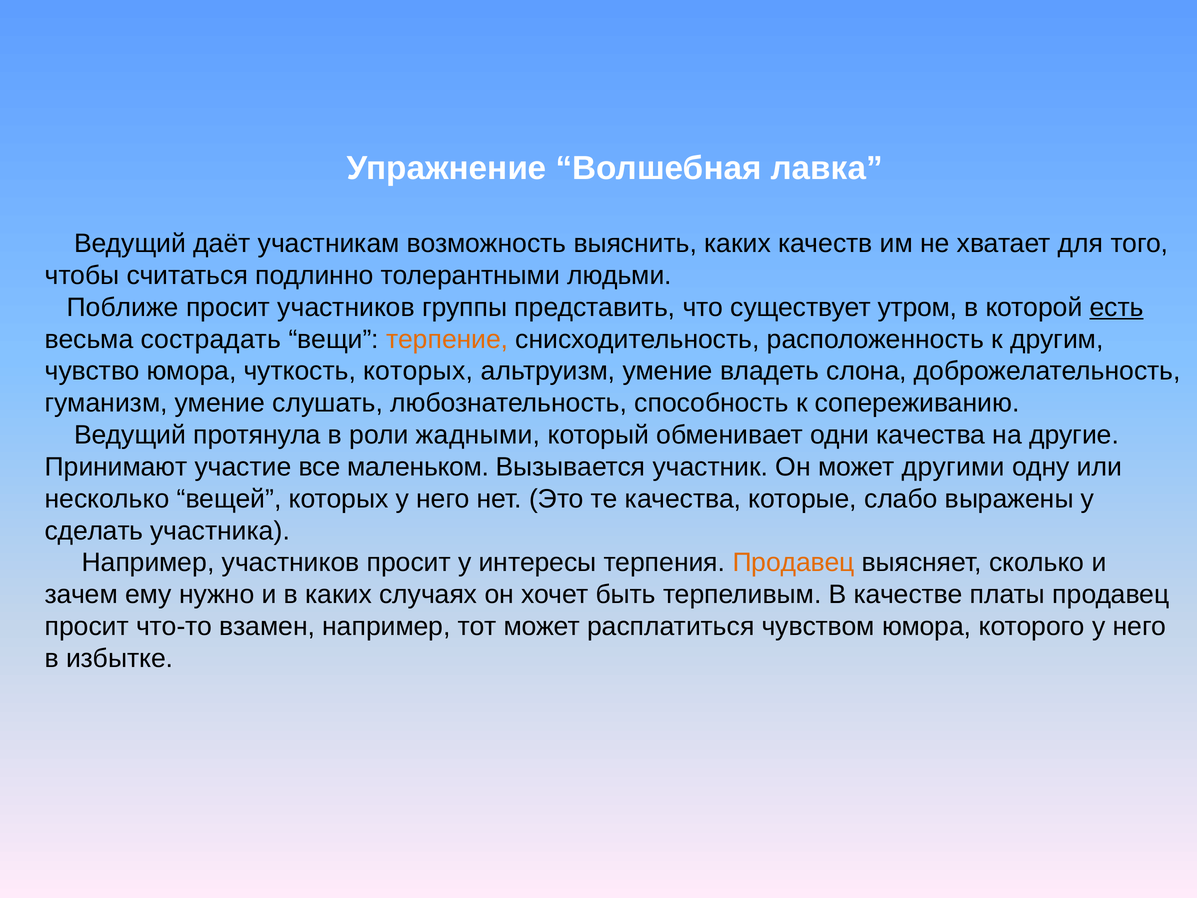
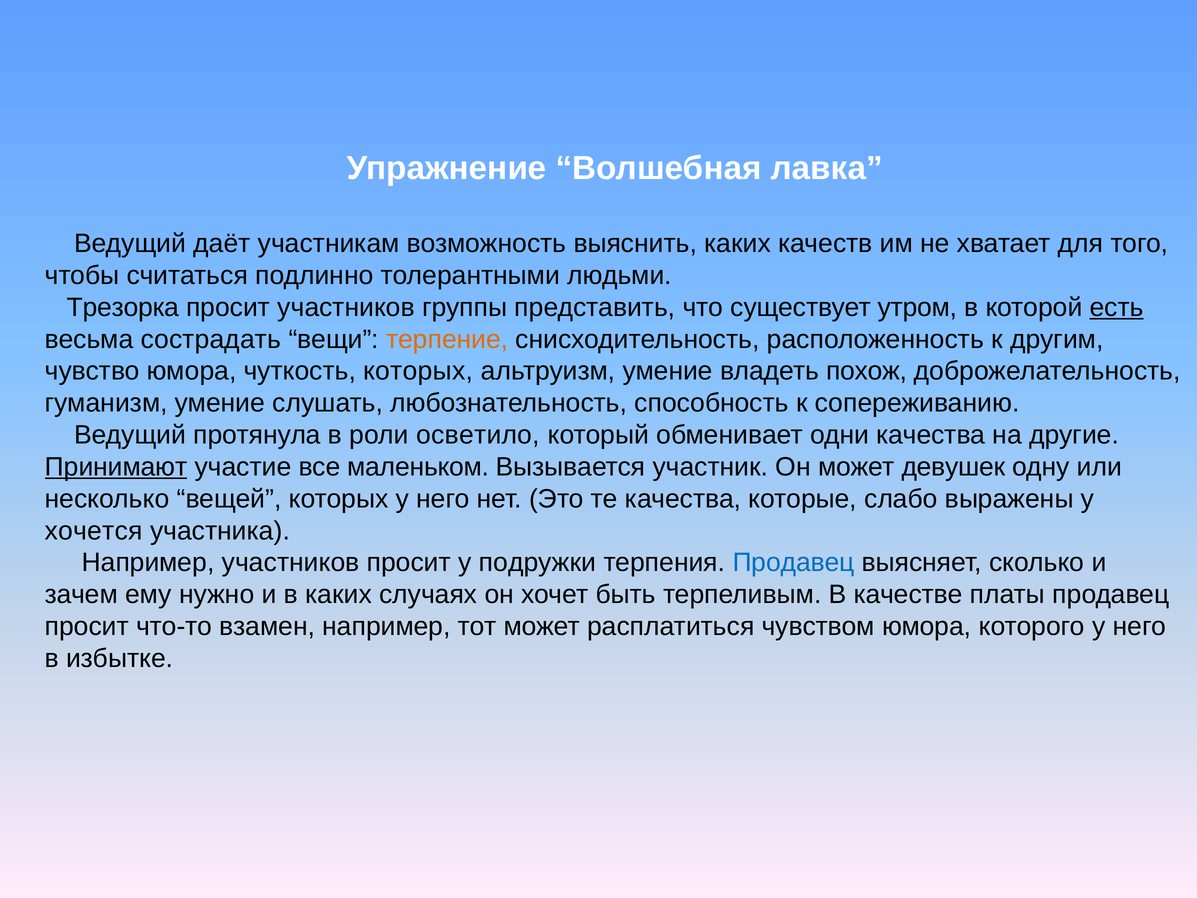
Поближе: Поближе -> Трезорка
слона: слона -> похож
жадными: жадными -> осветило
Принимают underline: none -> present
другими: другими -> девушек
сделать: сделать -> хочется
интересы: интересы -> подружки
Продавец at (794, 563) colour: orange -> blue
